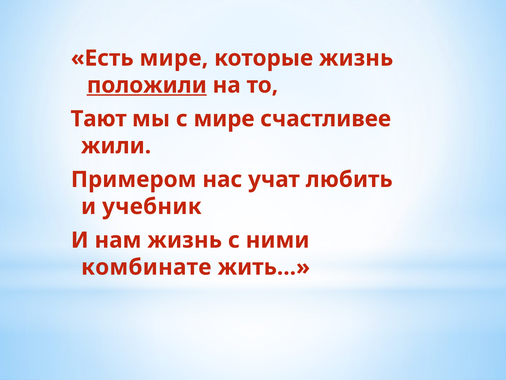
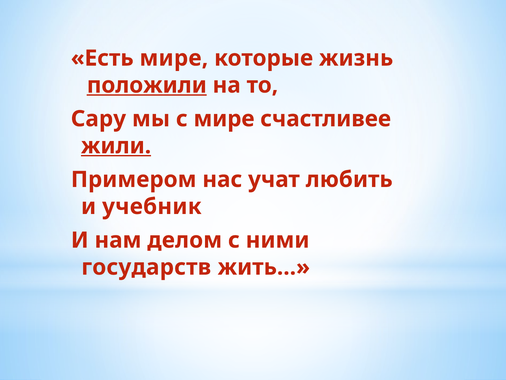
Тают: Тают -> Сару
жили underline: none -> present
нам жизнь: жизнь -> делом
комбинате: комбинате -> государств
